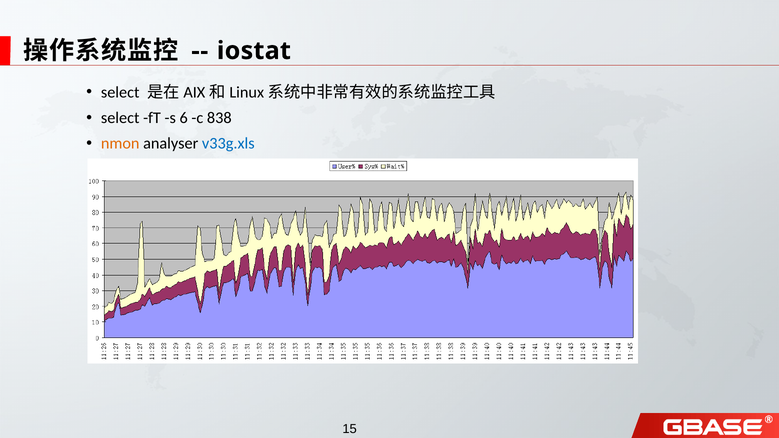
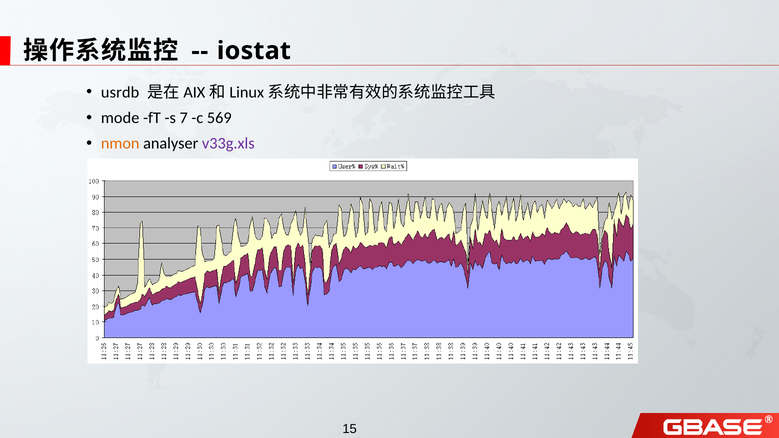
select at (120, 92): select -> usrdb
select at (120, 118): select -> mode
6: 6 -> 7
838: 838 -> 569
v33g.xls colour: blue -> purple
